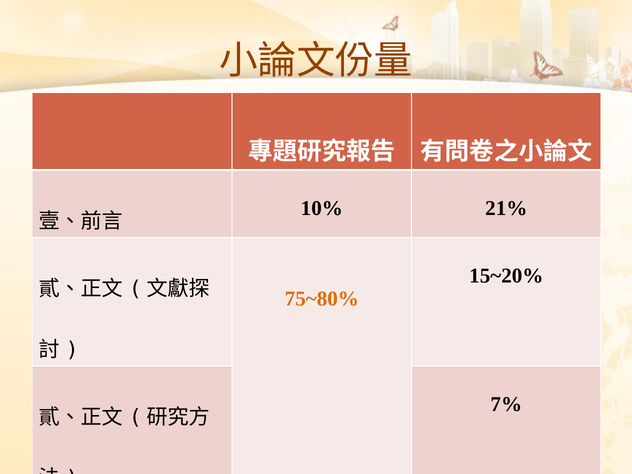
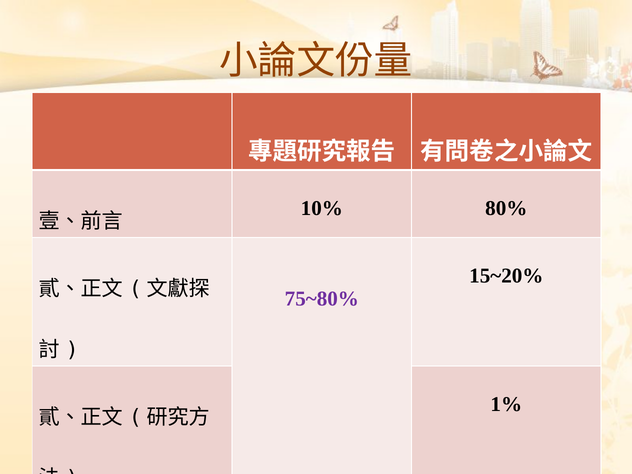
21%: 21% -> 80%
75~80% colour: orange -> purple
7%: 7% -> 1%
